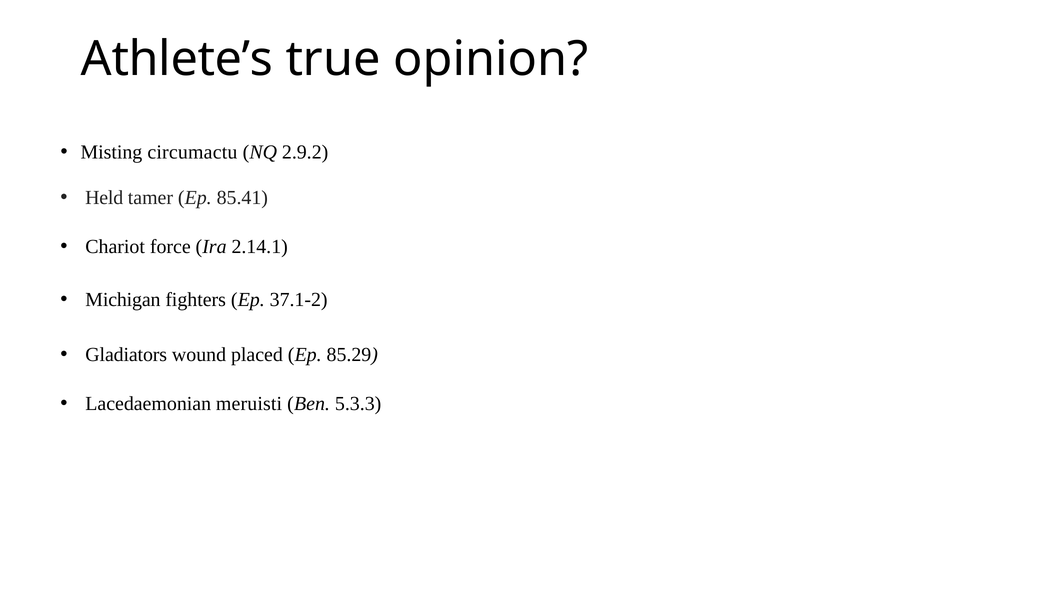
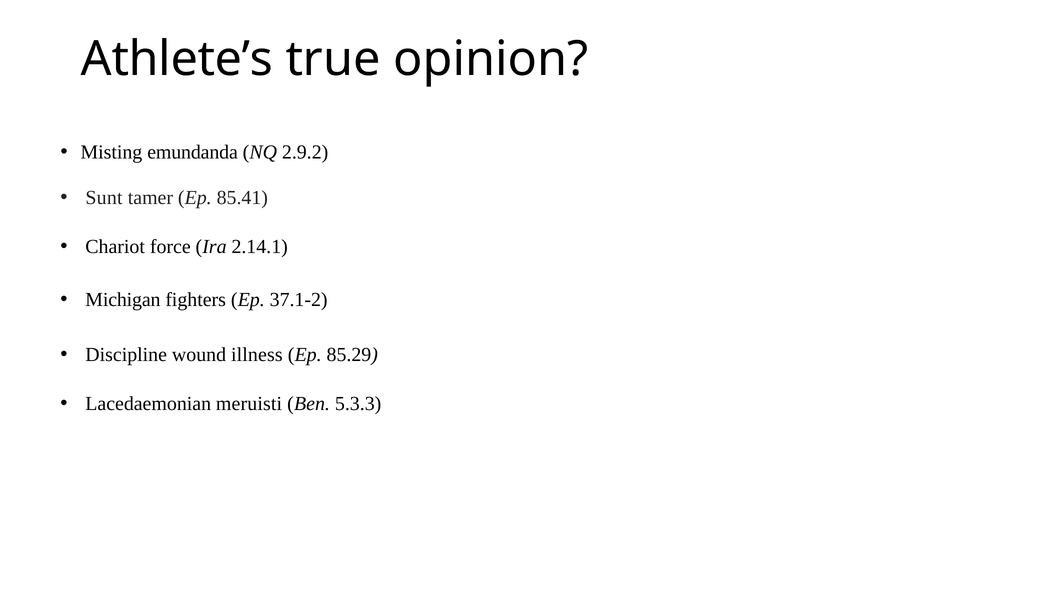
circumactu: circumactu -> emundanda
Held: Held -> Sunt
Gladiators: Gladiators -> Discipline
placed: placed -> illness
